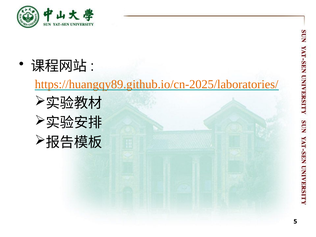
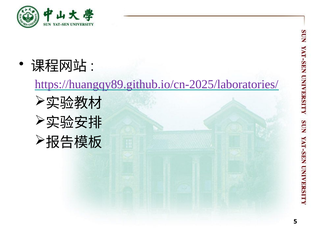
https://huangqy89.github.io/cn-2025/laboratories/ colour: orange -> purple
